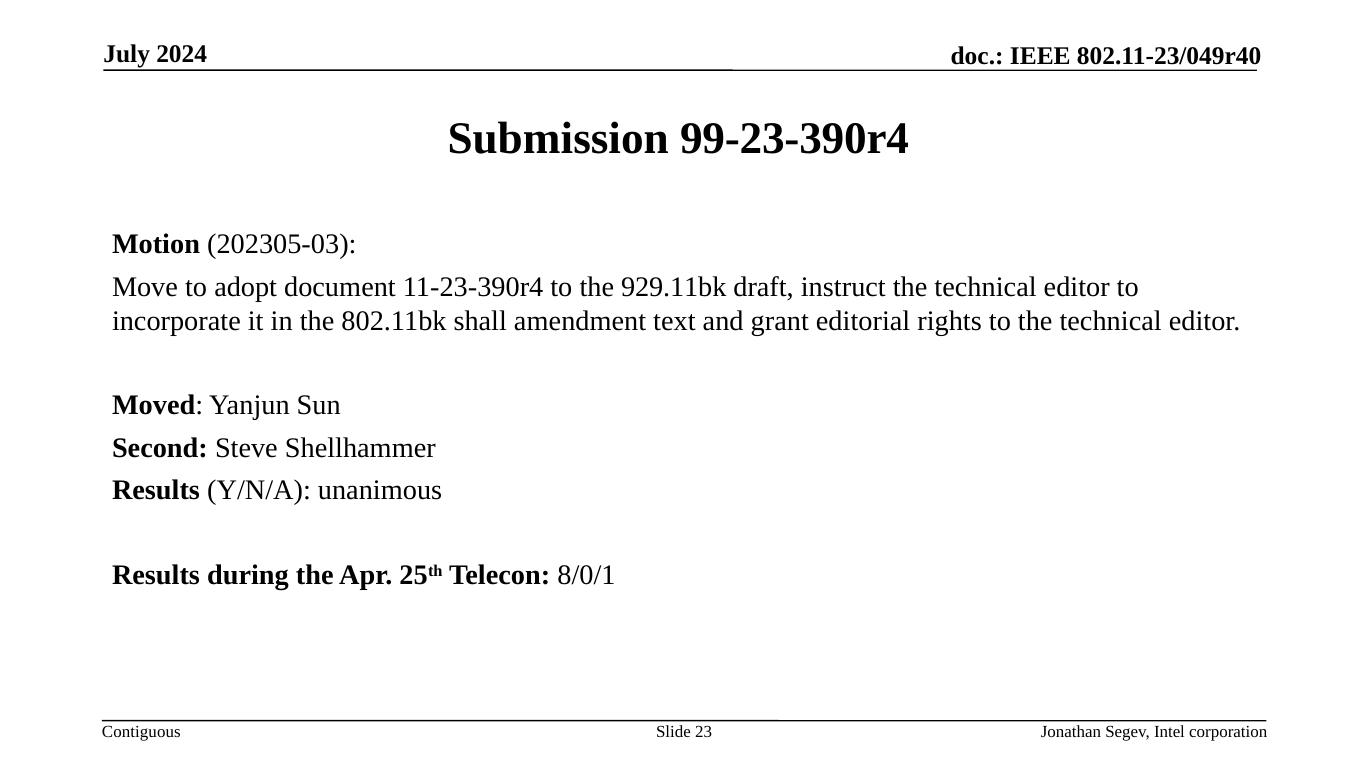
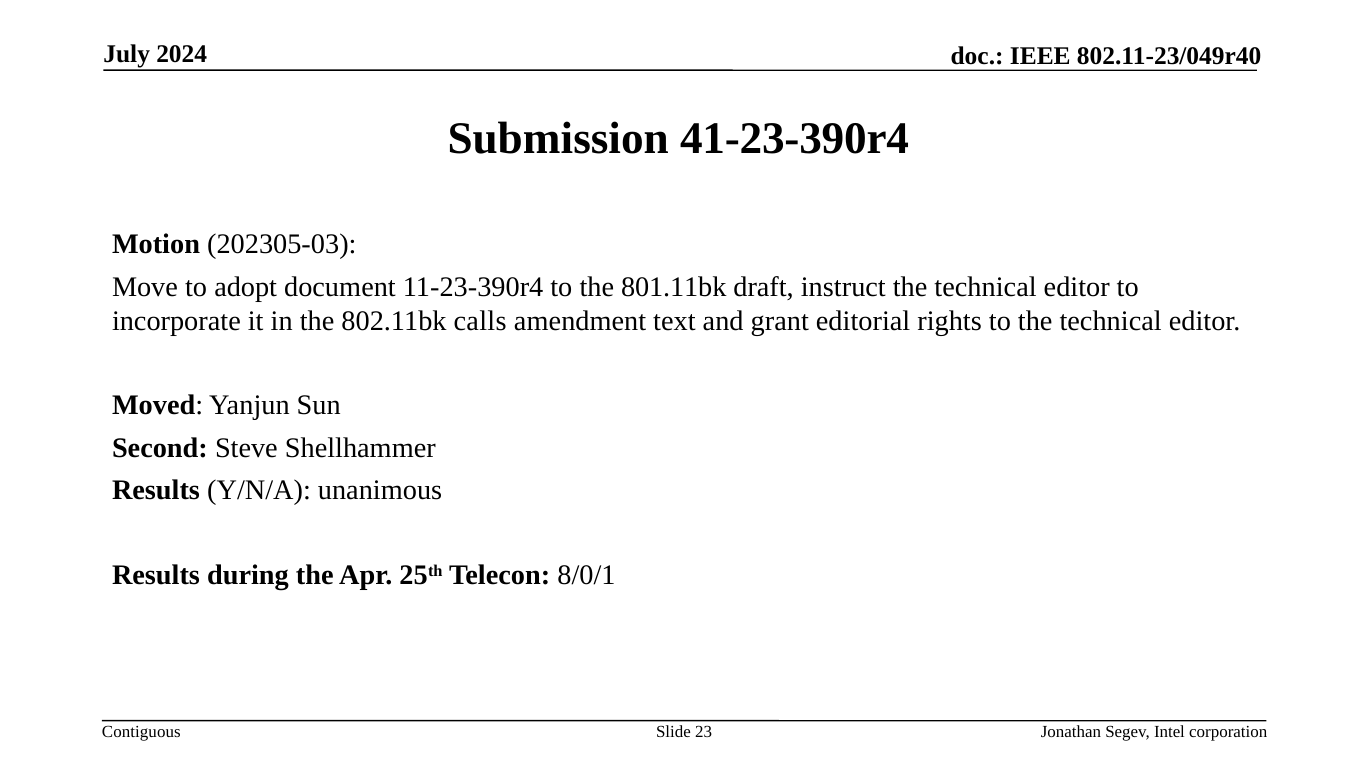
99-23-390r4: 99-23-390r4 -> 41-23-390r4
929.11bk: 929.11bk -> 801.11bk
shall: shall -> calls
